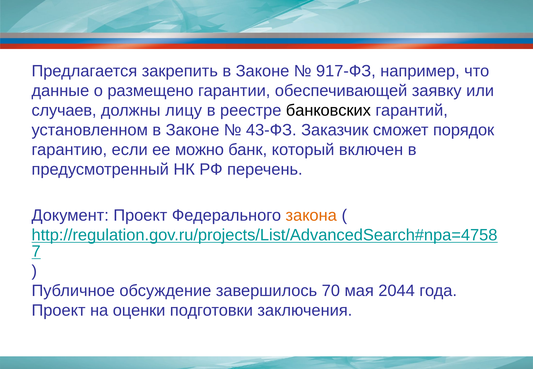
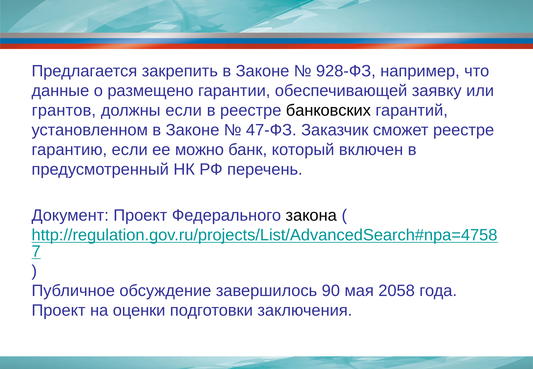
917-ФЗ: 917-ФЗ -> 928-ФЗ
случаев: случаев -> грантов
должны лицу: лицу -> если
43-ФЗ: 43-ФЗ -> 47-ФЗ
сможет порядок: порядок -> реестре
закона colour: orange -> black
70: 70 -> 90
2044: 2044 -> 2058
